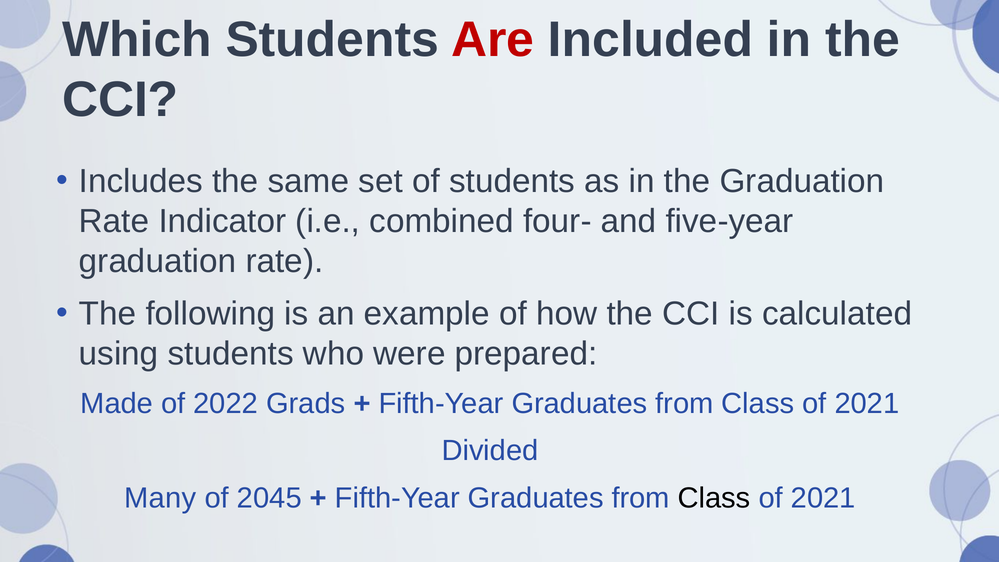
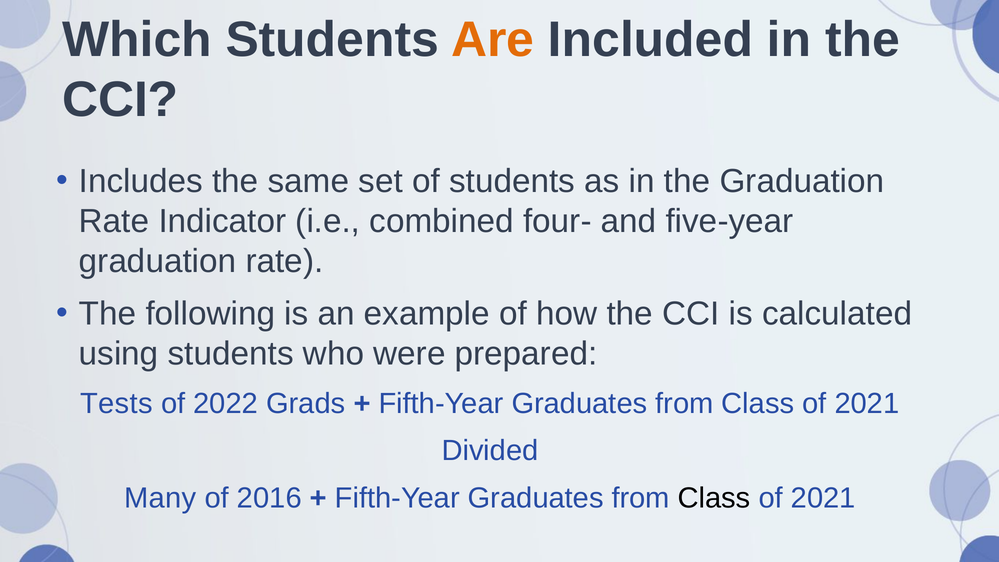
Are colour: red -> orange
Made: Made -> Tests
2045: 2045 -> 2016
